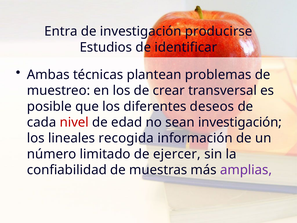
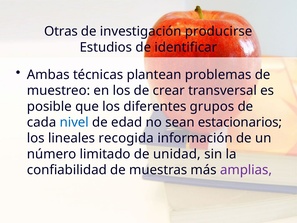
Entra: Entra -> Otras
deseos: deseos -> grupos
nivel colour: red -> blue
sean investigación: investigación -> estacionarios
ejercer: ejercer -> unidad
